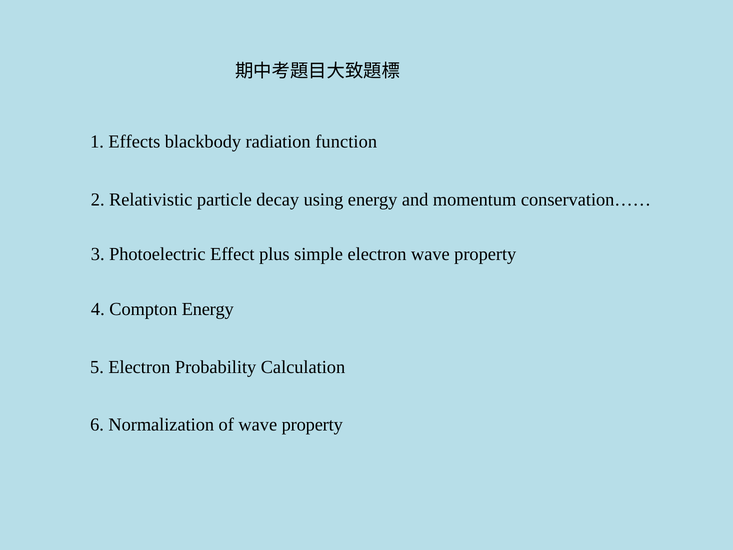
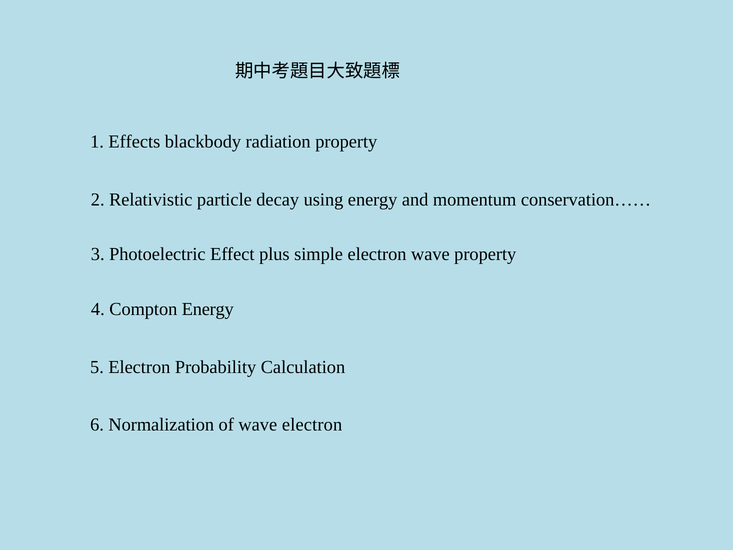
radiation function: function -> property
of wave property: property -> electron
